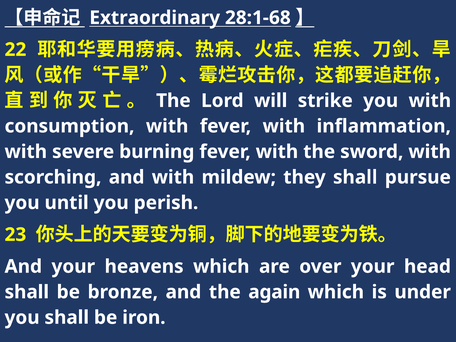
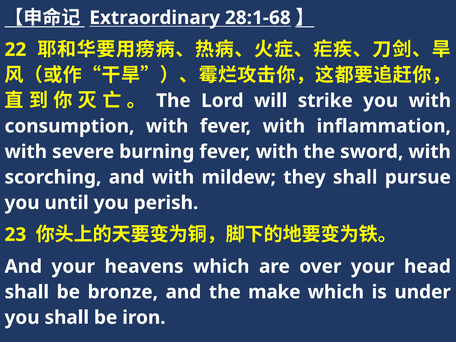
again: again -> make
